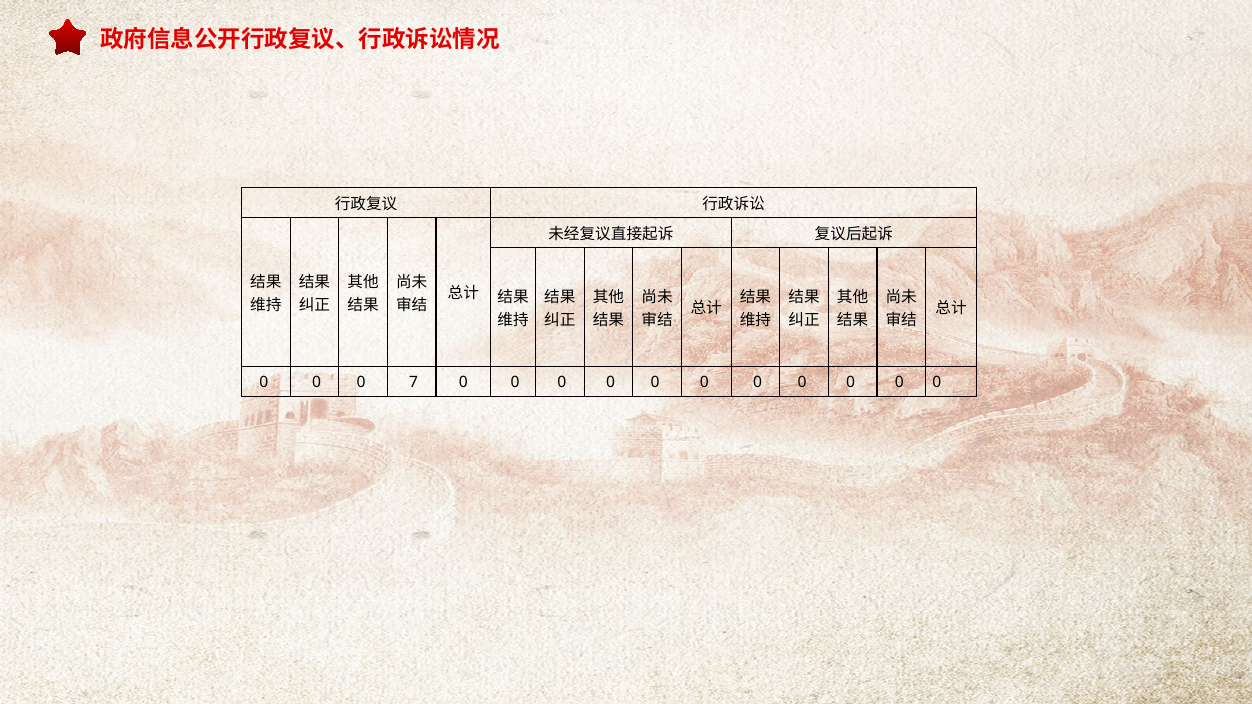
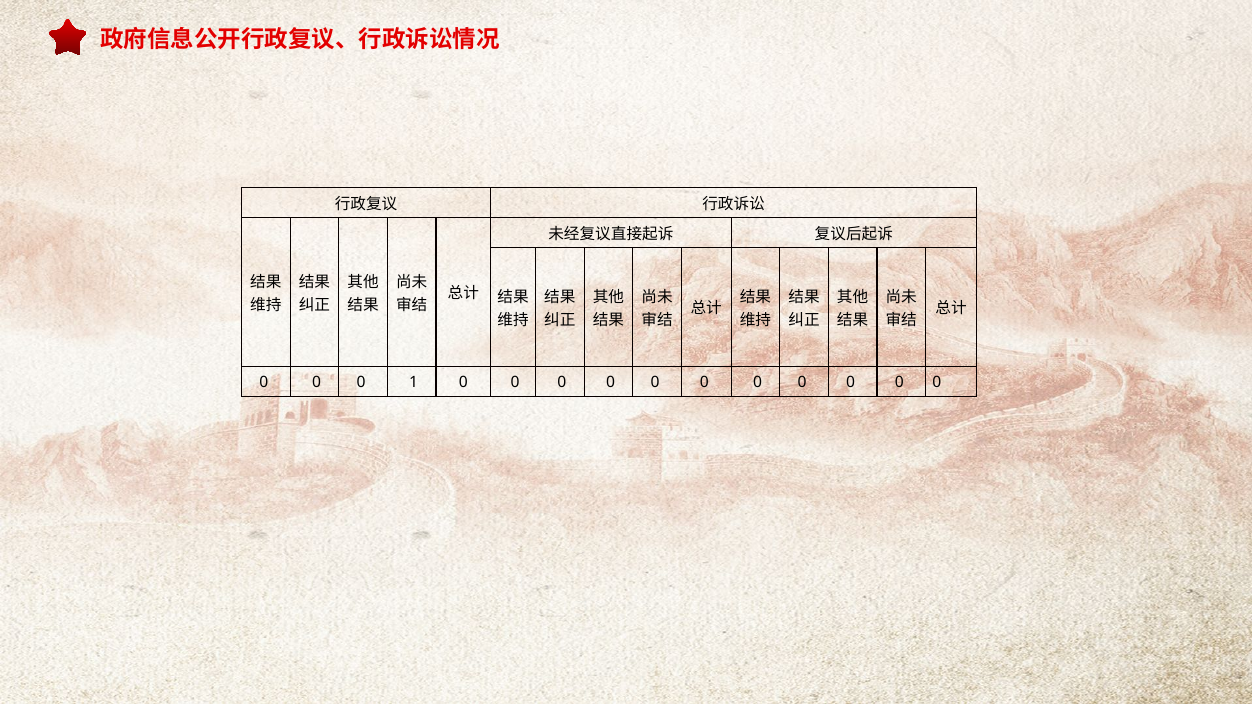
7: 7 -> 1
